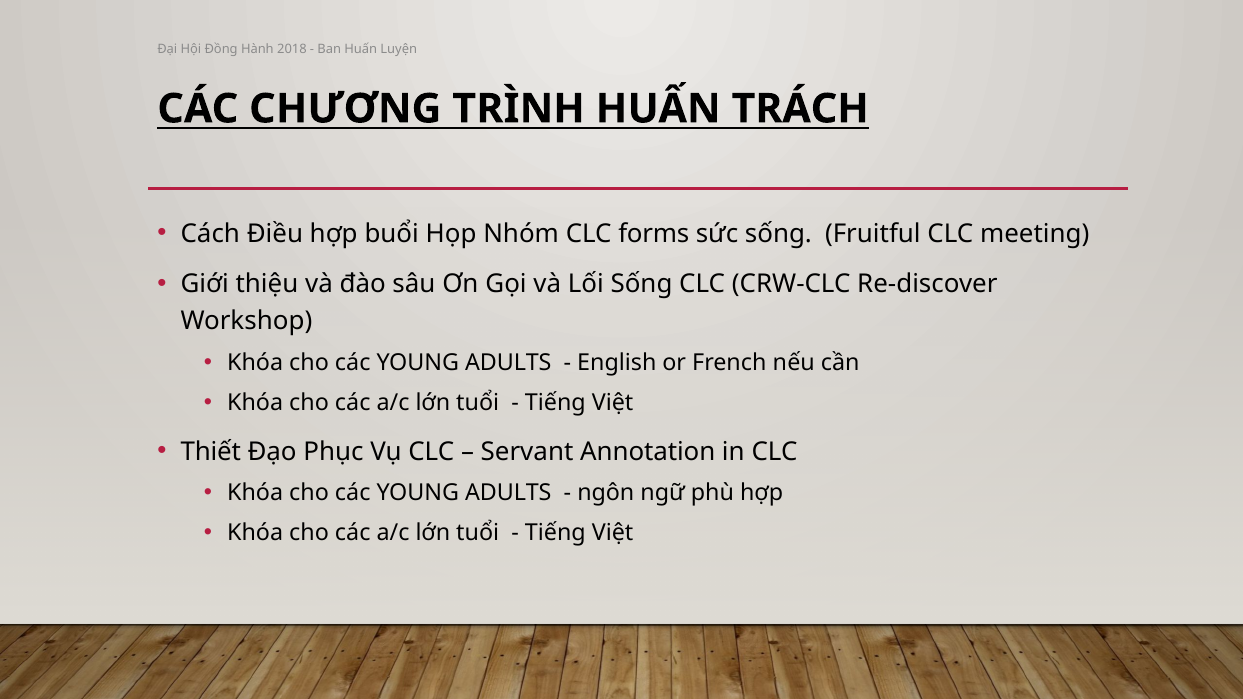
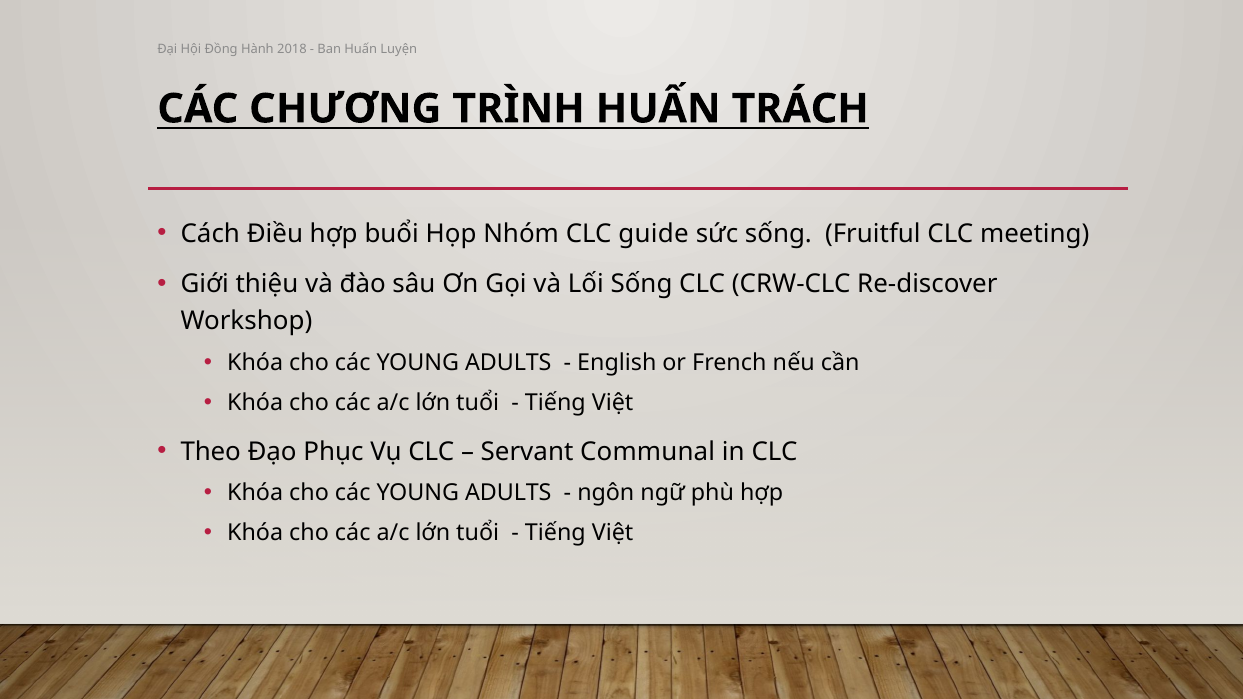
forms: forms -> guide
Thiết: Thiết -> Theo
Annotation: Annotation -> Communal
